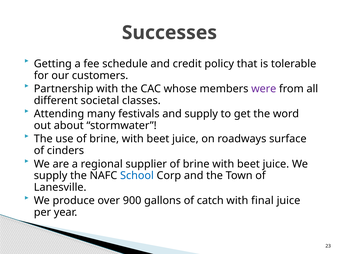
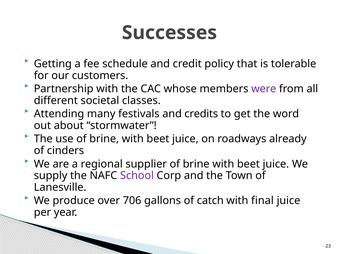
and supply: supply -> credits
surface: surface -> already
School colour: blue -> purple
900: 900 -> 706
